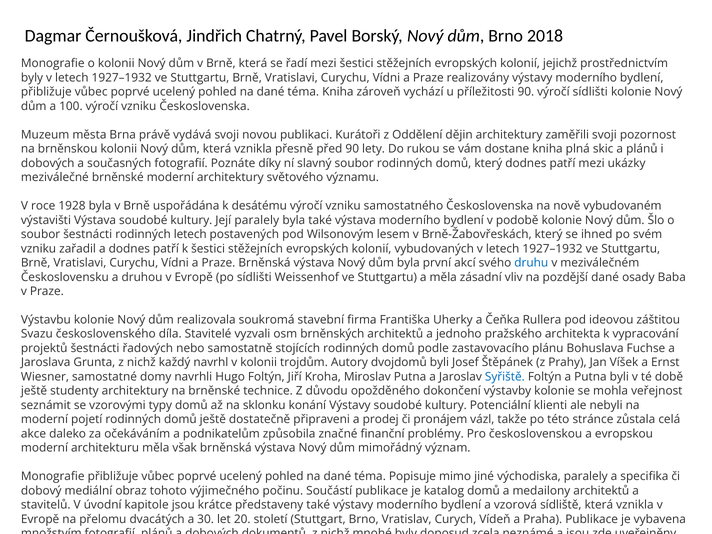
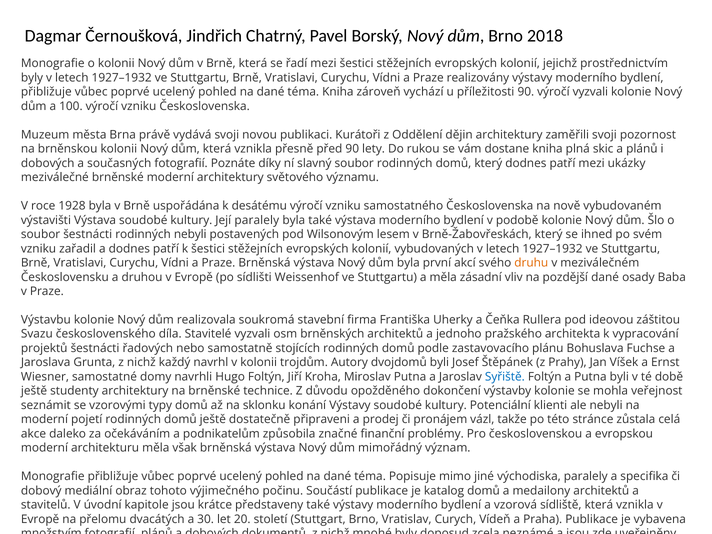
výročí sídlišti: sídlišti -> vyzvali
rodinných letech: letech -> nebyli
druhu colour: blue -> orange
